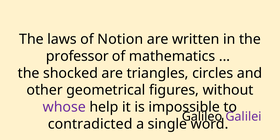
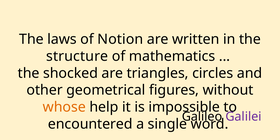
professor: professor -> structure
whose colour: purple -> orange
contradicted: contradicted -> encountered
